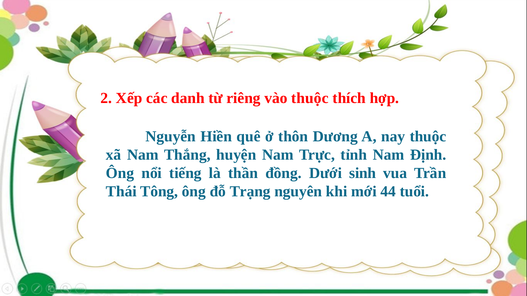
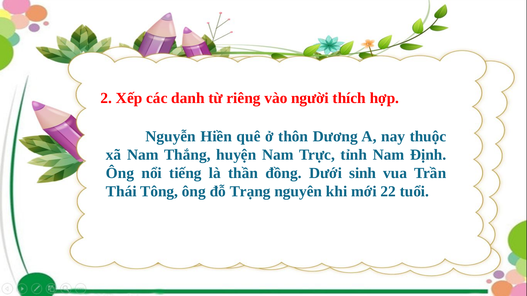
vào thuộc: thuộc -> người
44: 44 -> 22
